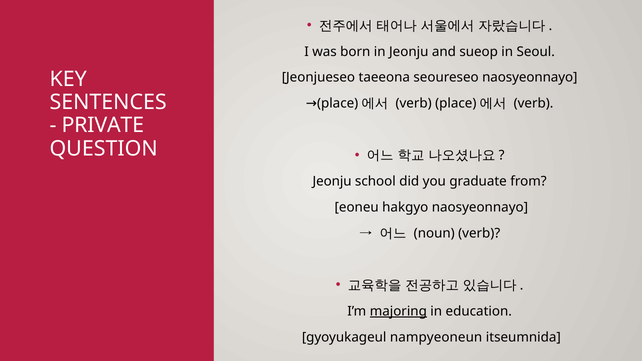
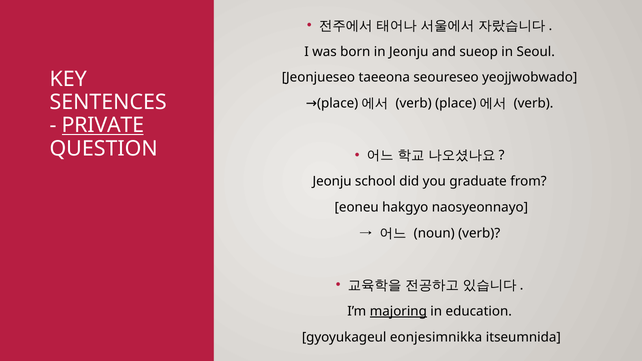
seoureseo naosyeonnayo: naosyeonnayo -> yeojjwobwado
PRIVATE underline: none -> present
nampyeoneun: nampyeoneun -> eonjesimnikka
